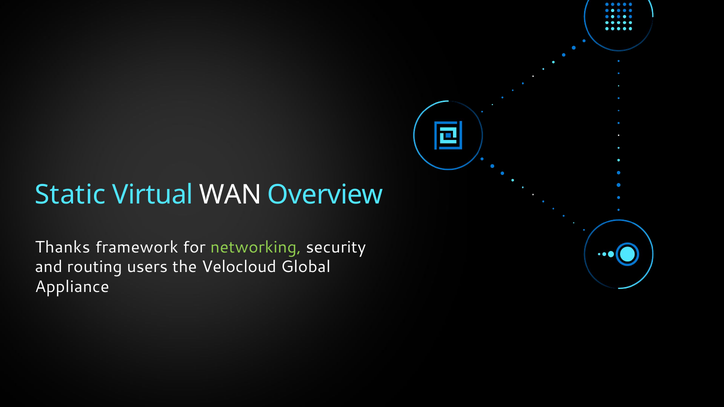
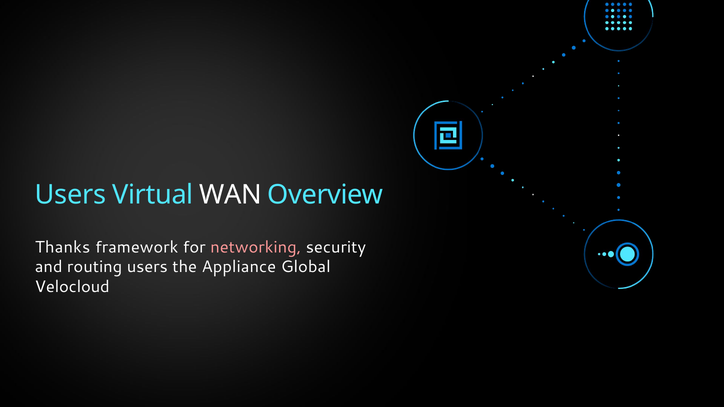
Static at (70, 195): Static -> Users
networking colour: light green -> pink
Velocloud: Velocloud -> Appliance
Appliance: Appliance -> Velocloud
